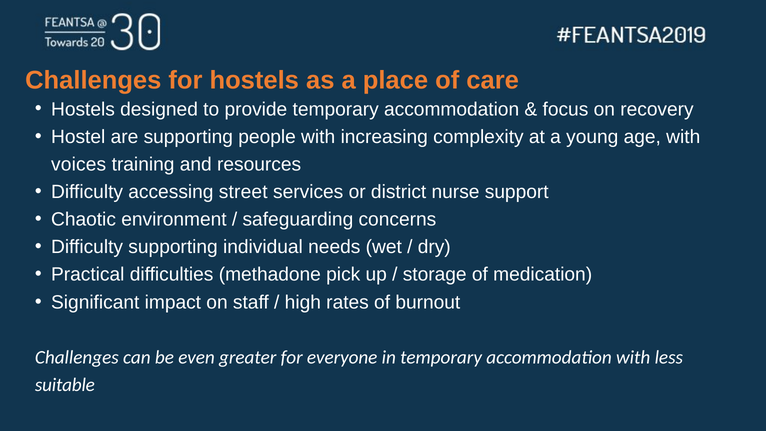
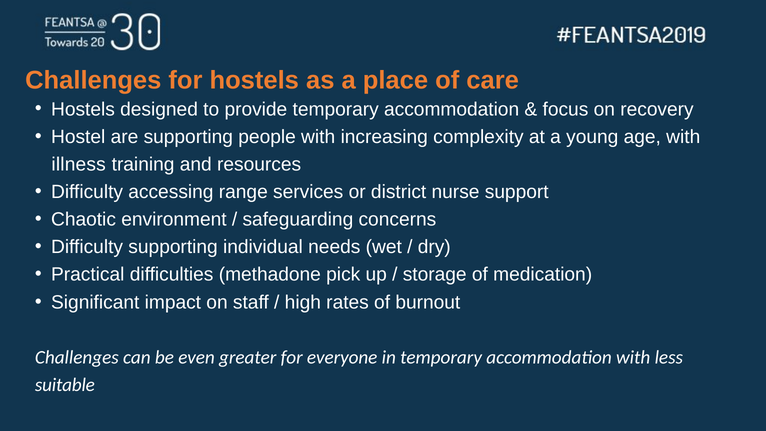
voices: voices -> illness
street: street -> range
